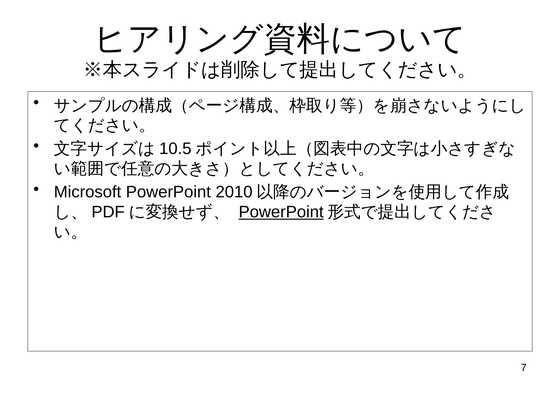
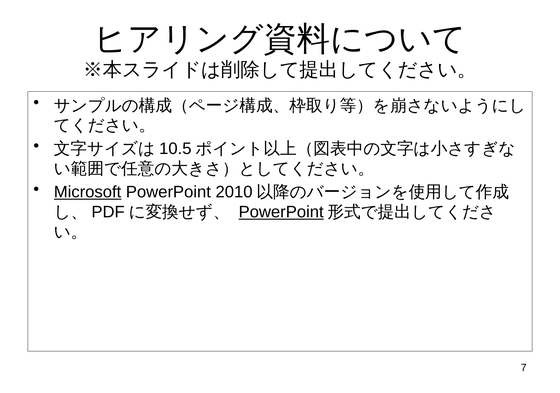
Microsoft underline: none -> present
